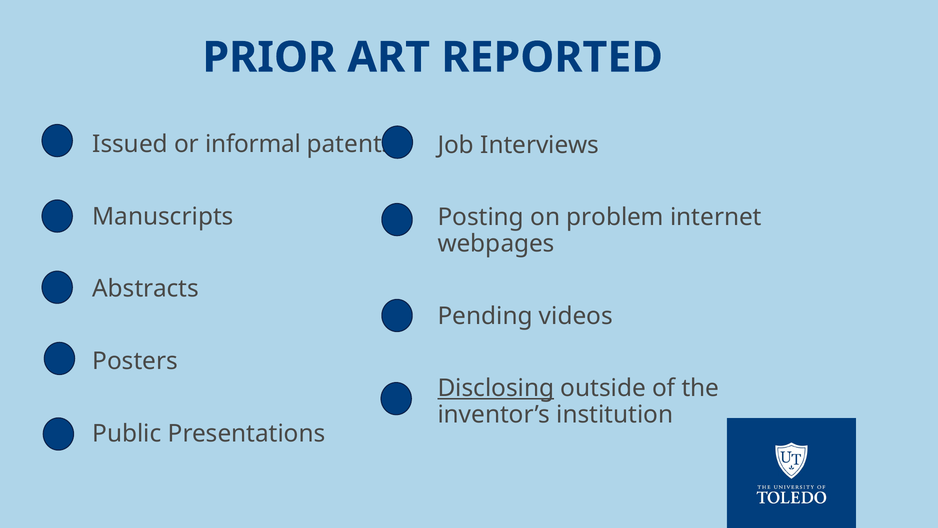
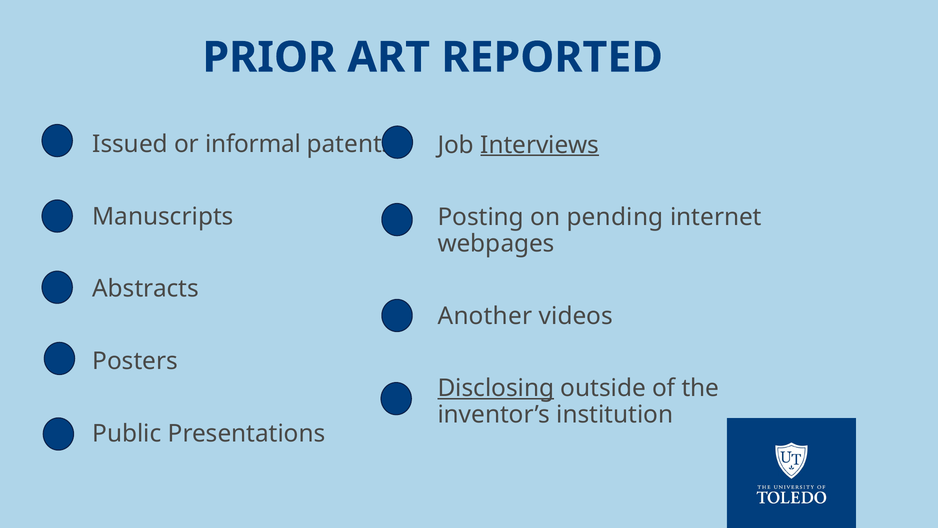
Interviews underline: none -> present
problem: problem -> pending
Pending: Pending -> Another
